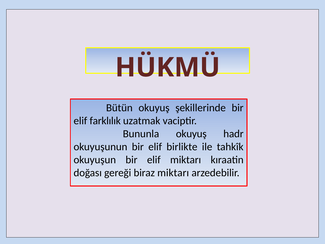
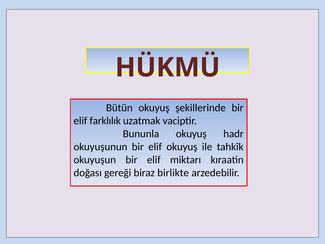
elif birlikte: birlikte -> okuyuş
biraz miktarı: miktarı -> birlikte
